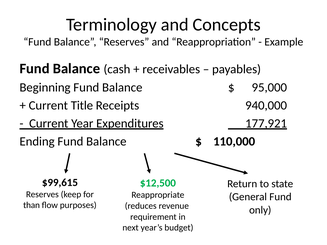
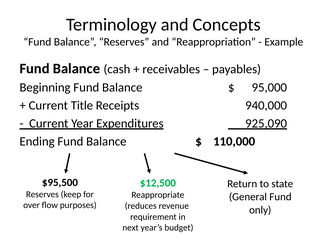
177,921: 177,921 -> 925,090
$99,615: $99,615 -> $95,500
than: than -> over
